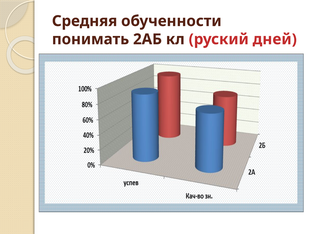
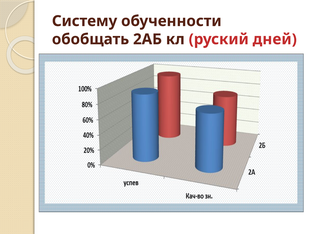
Средняя: Средняя -> Систему
понимать: понимать -> обобщать
